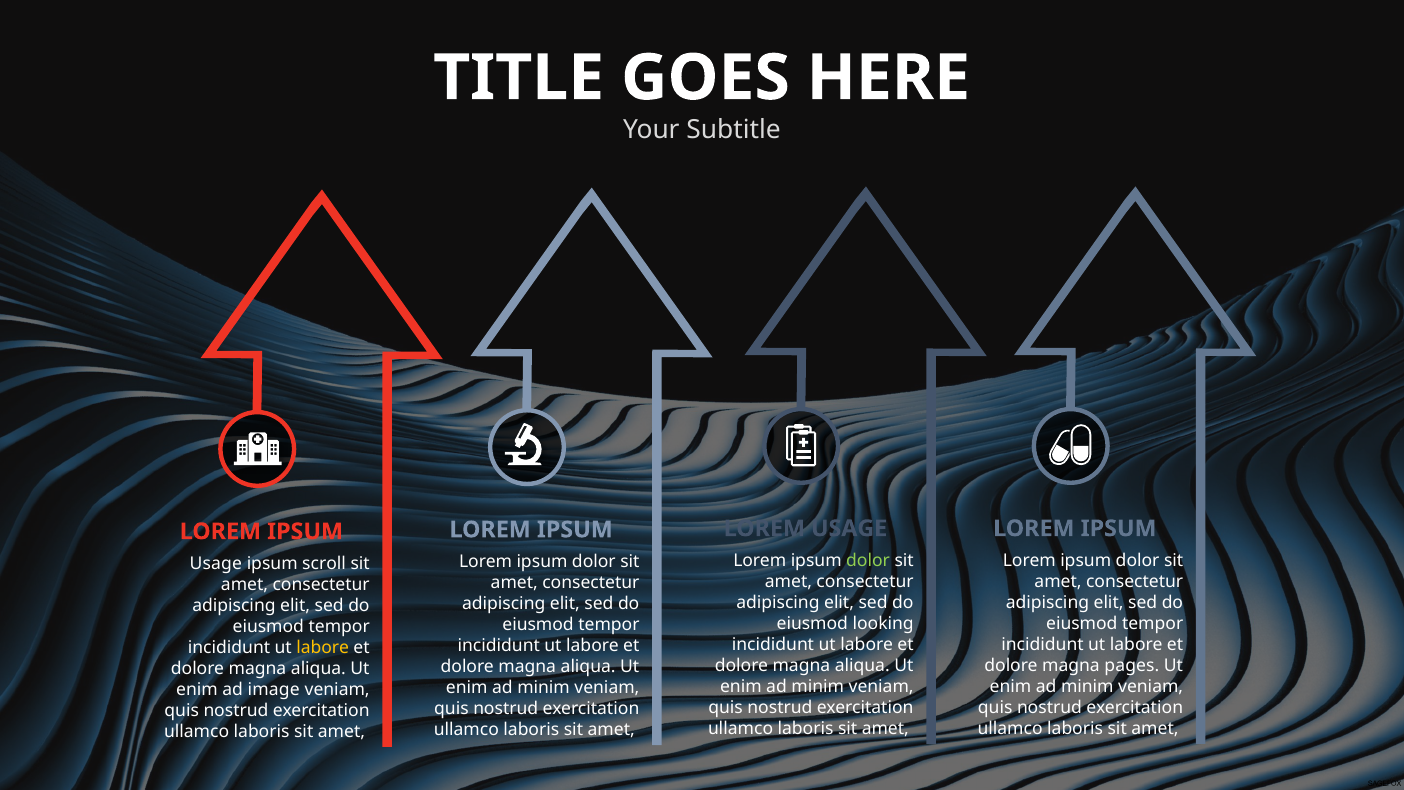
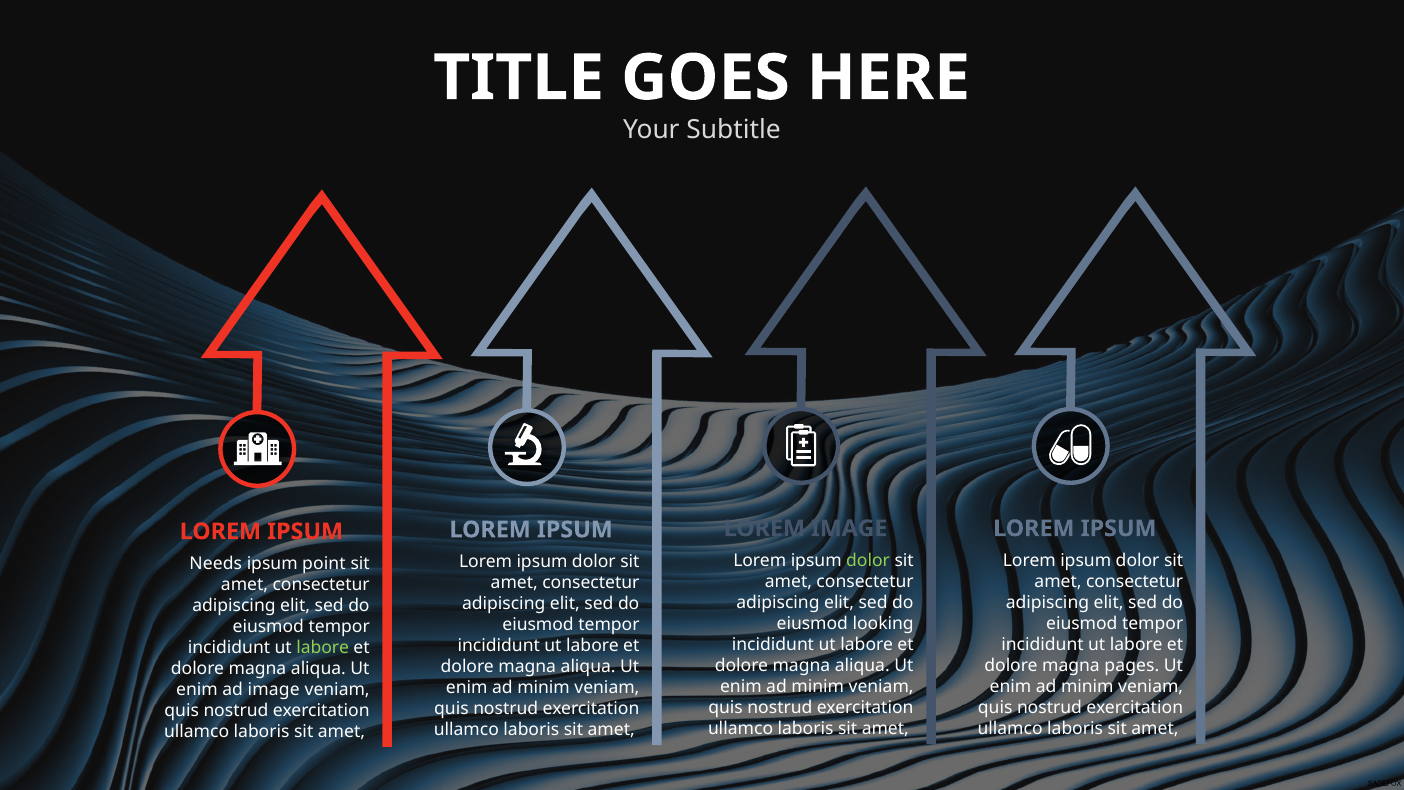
LOREM USAGE: USAGE -> IMAGE
Usage at (216, 563): Usage -> Needs
scroll: scroll -> point
labore at (323, 647) colour: yellow -> light green
